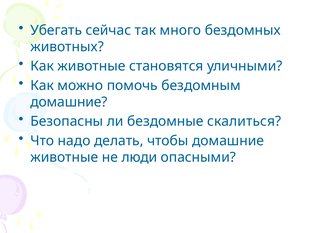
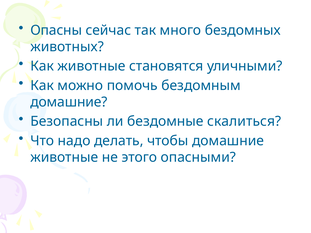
Убегать: Убегать -> Опасны
люди: люди -> этого
